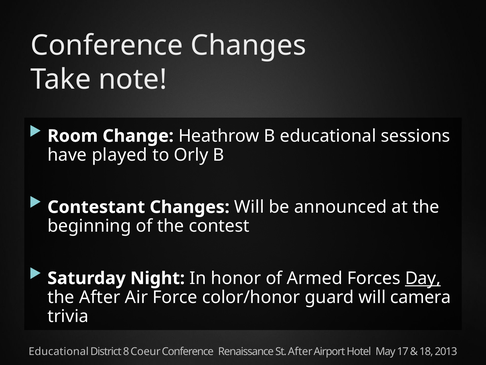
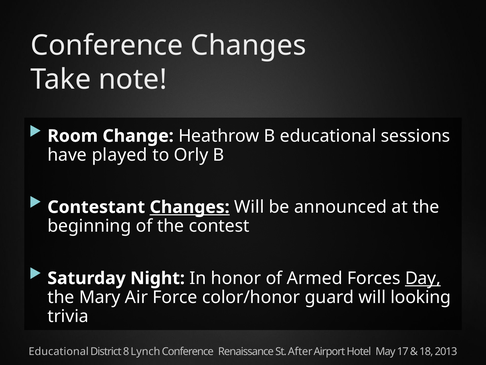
Changes at (190, 207) underline: none -> present
the After: After -> Mary
camera: camera -> looking
Coeur: Coeur -> Lynch
